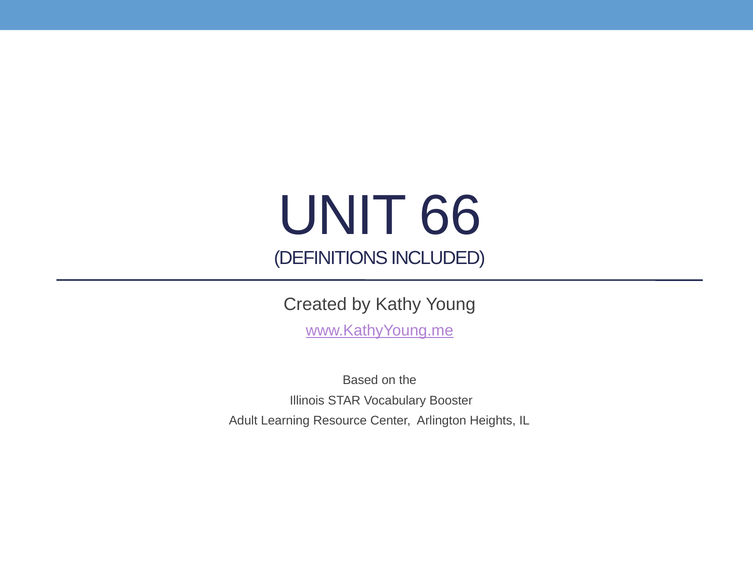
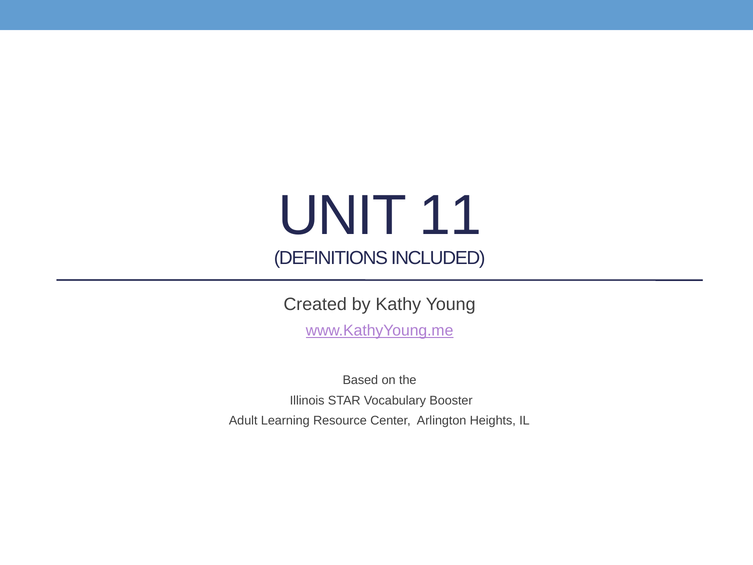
66: 66 -> 11
